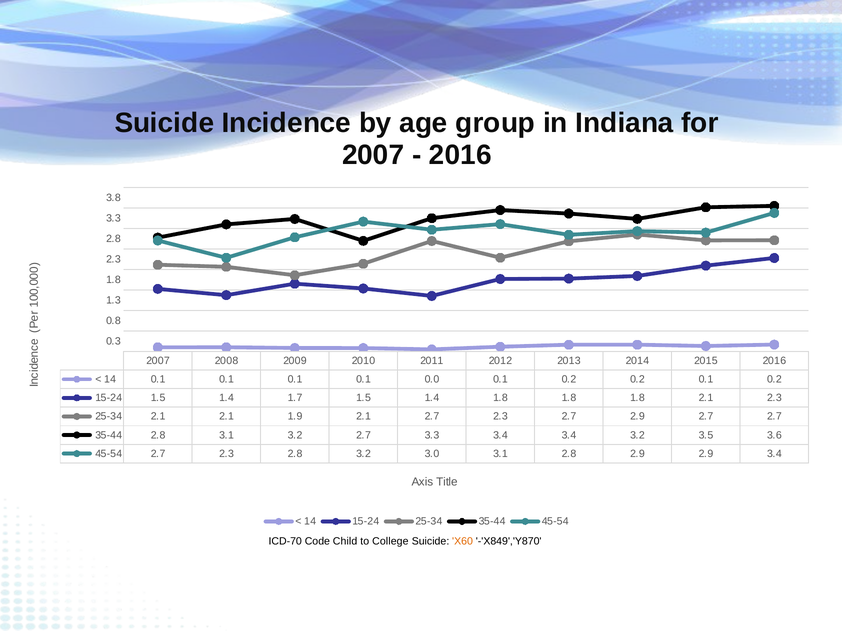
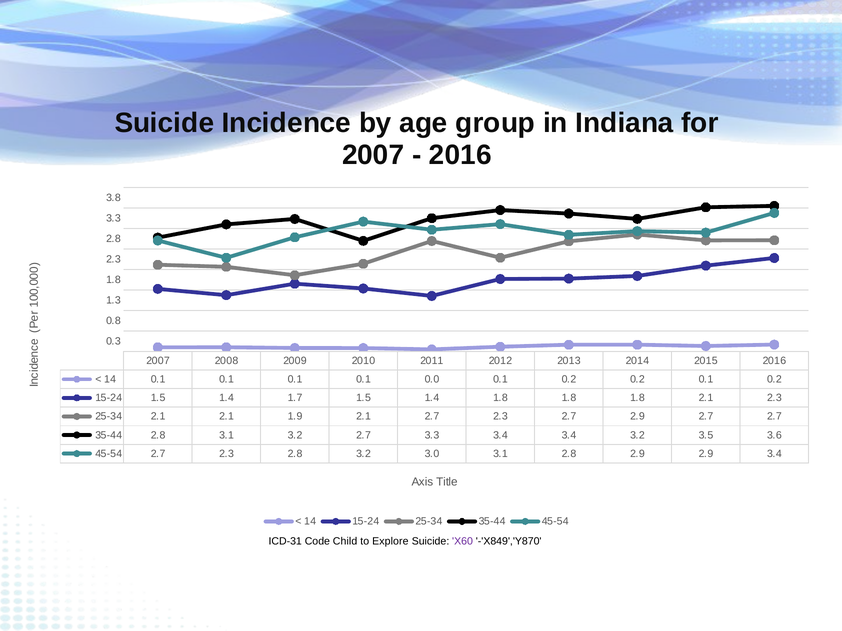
ICD-70: ICD-70 -> ICD-31
College: College -> Explore
X60 colour: orange -> purple
